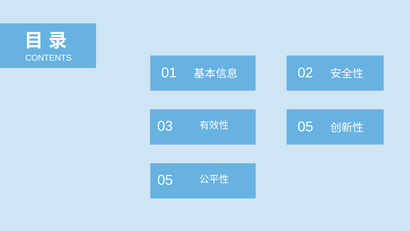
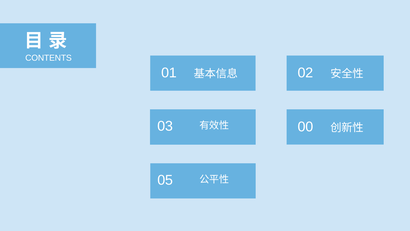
05 at (305, 127): 05 -> 00
